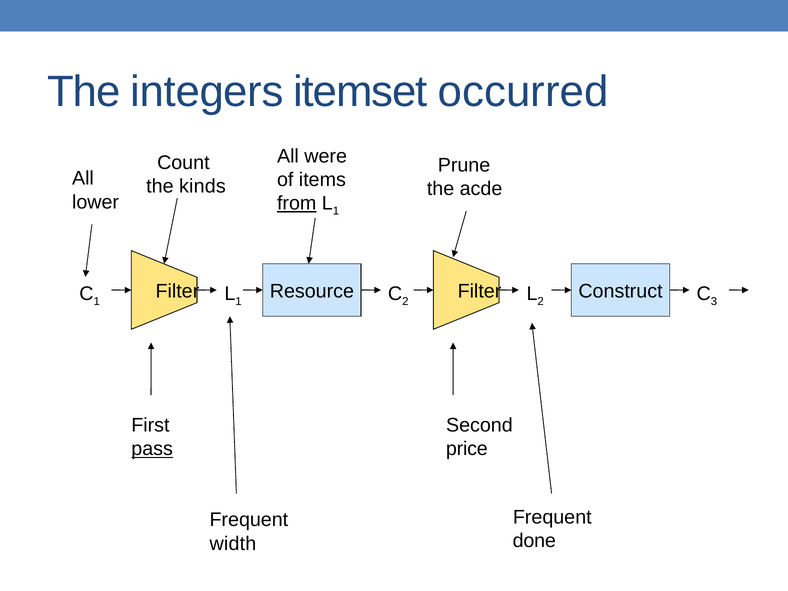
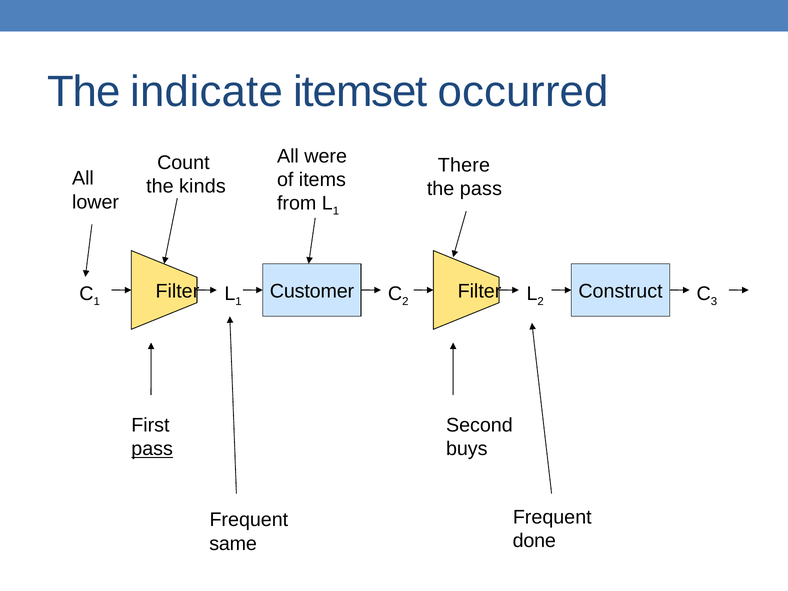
integers: integers -> indicate
Prune: Prune -> There
the acde: acde -> pass
from underline: present -> none
Resource: Resource -> Customer
price: price -> buys
width: width -> same
